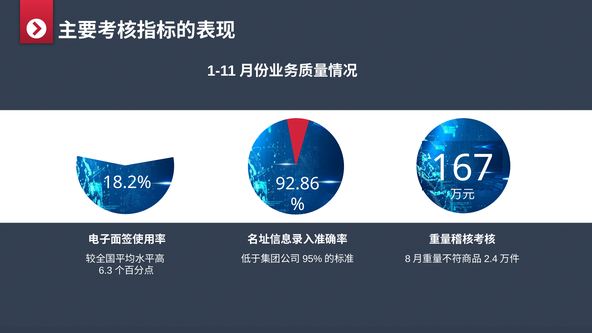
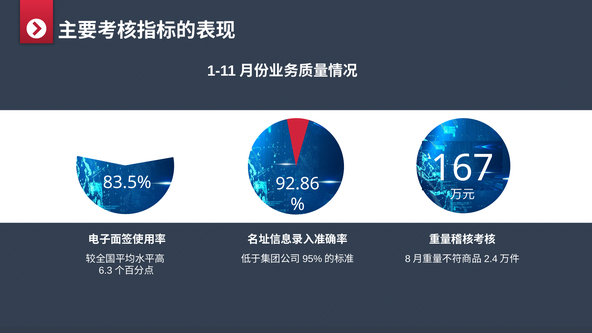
18.2%: 18.2% -> 83.5%
